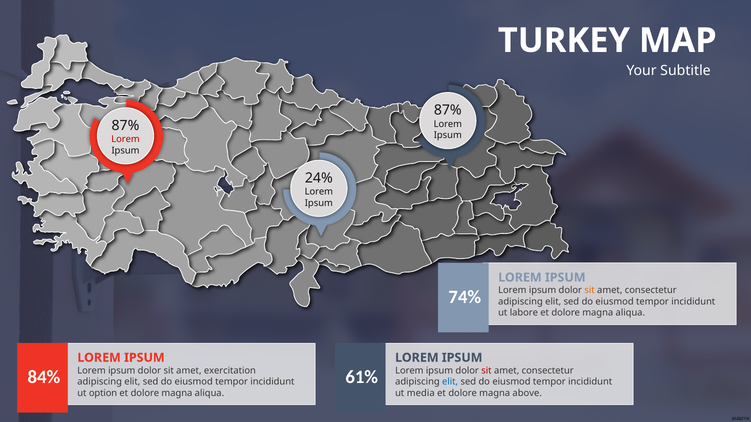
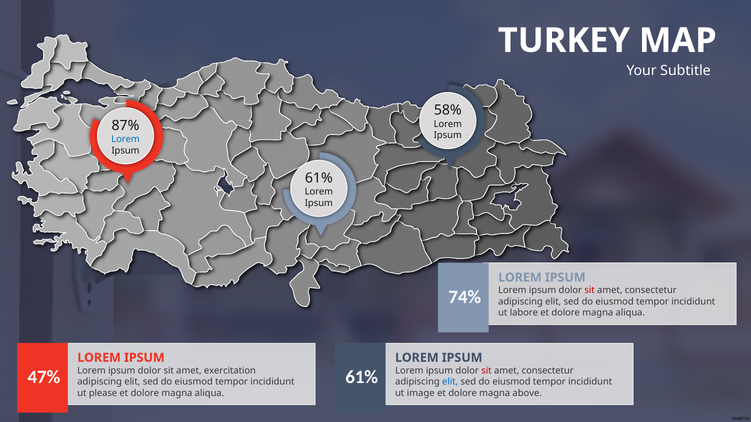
87% at (448, 110): 87% -> 58%
Lorem at (126, 139) colour: red -> blue
24% at (319, 178): 24% -> 61%
sit at (590, 291) colour: orange -> red
84%: 84% -> 47%
option: option -> please
media: media -> image
